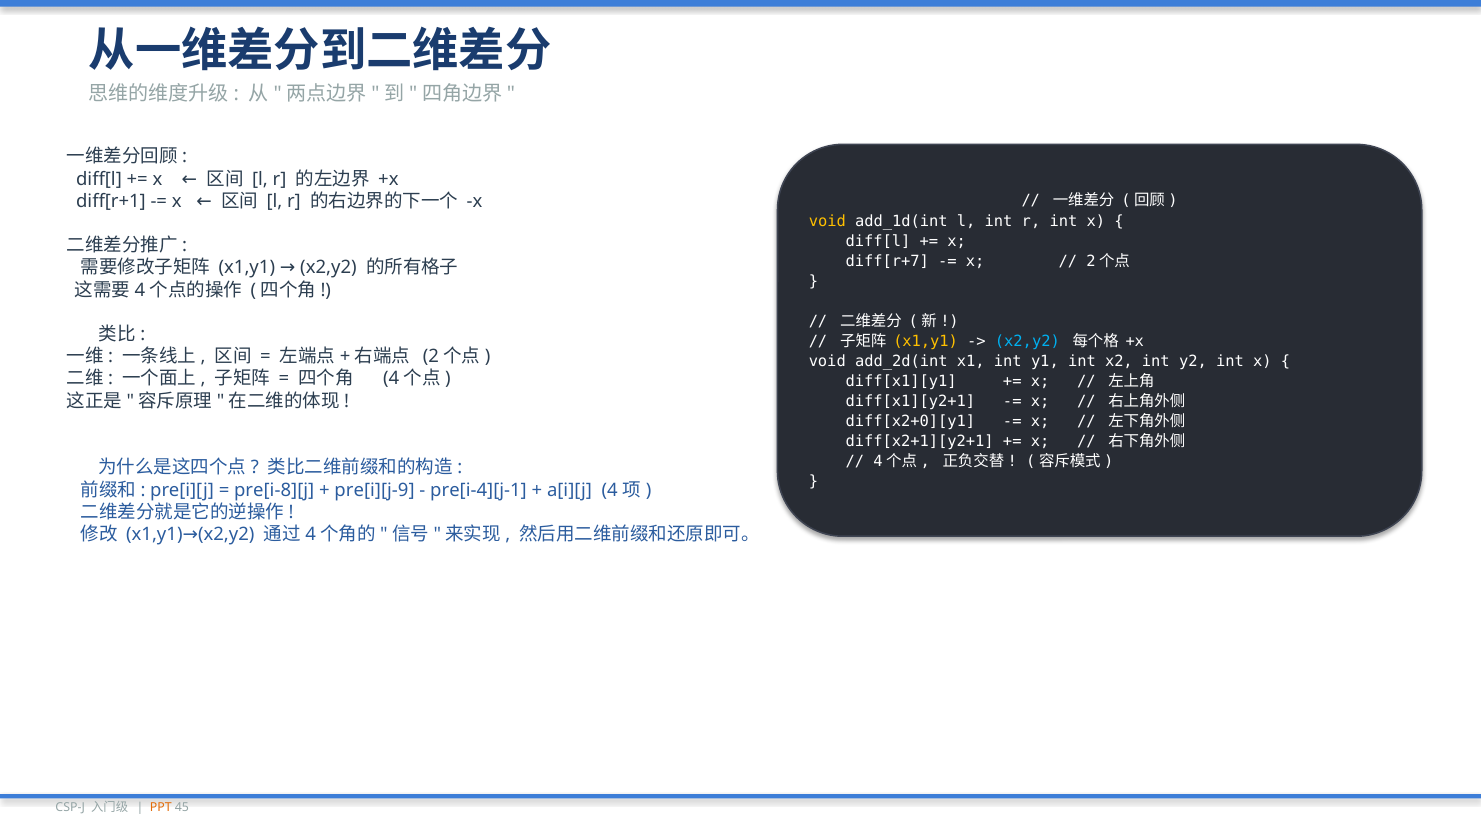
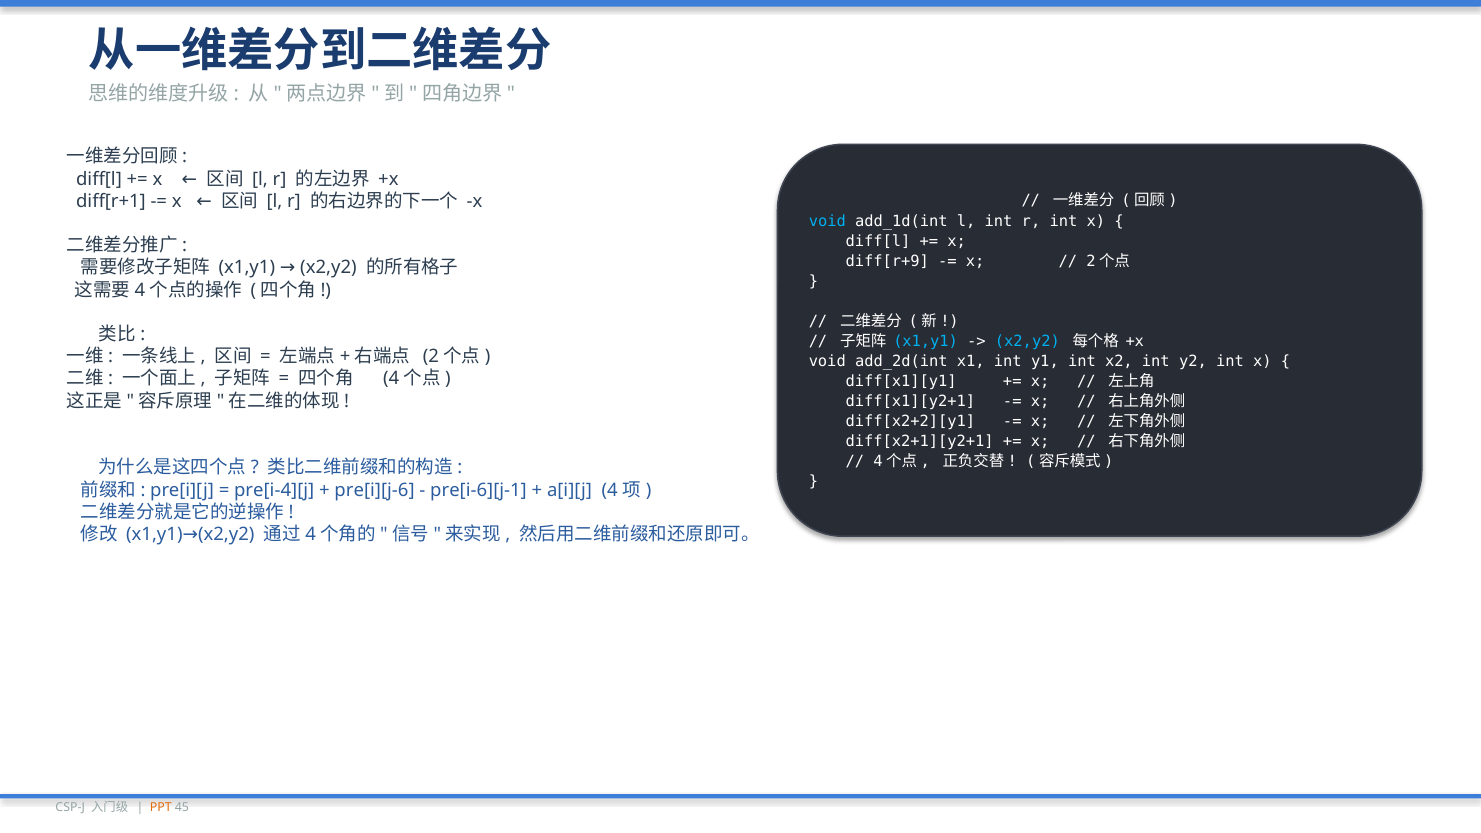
void at (827, 221) colour: yellow -> light blue
diff[r+7: diff[r+7 -> diff[r+9
x1,y1 at (926, 341) colour: yellow -> light blue
diff[x2+0][y1: diff[x2+0][y1 -> diff[x2+2][y1
pre[i-8][j: pre[i-8][j -> pre[i-4][j
pre[i][j-9: pre[i][j-9 -> pre[i][j-6
pre[i-4][j-1: pre[i-4][j-1 -> pre[i-6][j-1
